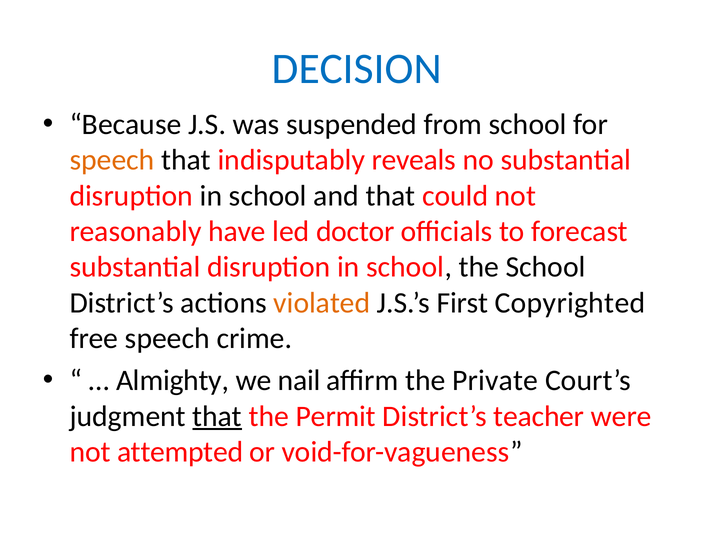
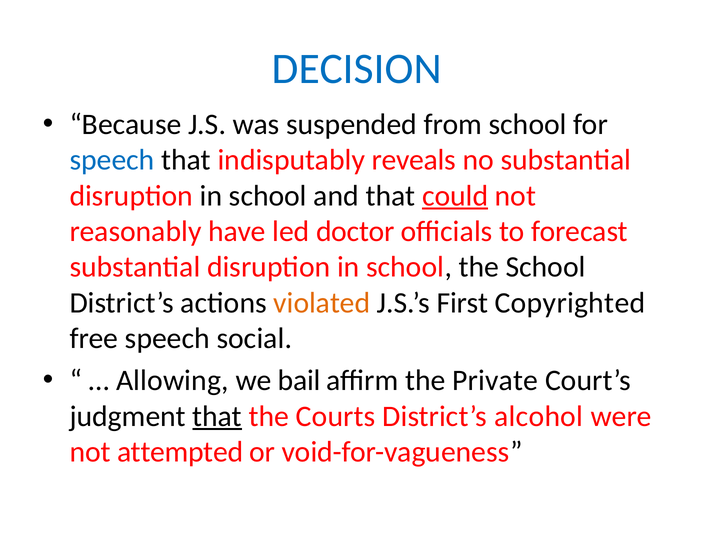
speech at (112, 160) colour: orange -> blue
could underline: none -> present
crime: crime -> social
Almighty: Almighty -> Allowing
nail: nail -> bail
Permit: Permit -> Courts
teacher: teacher -> alcohol
